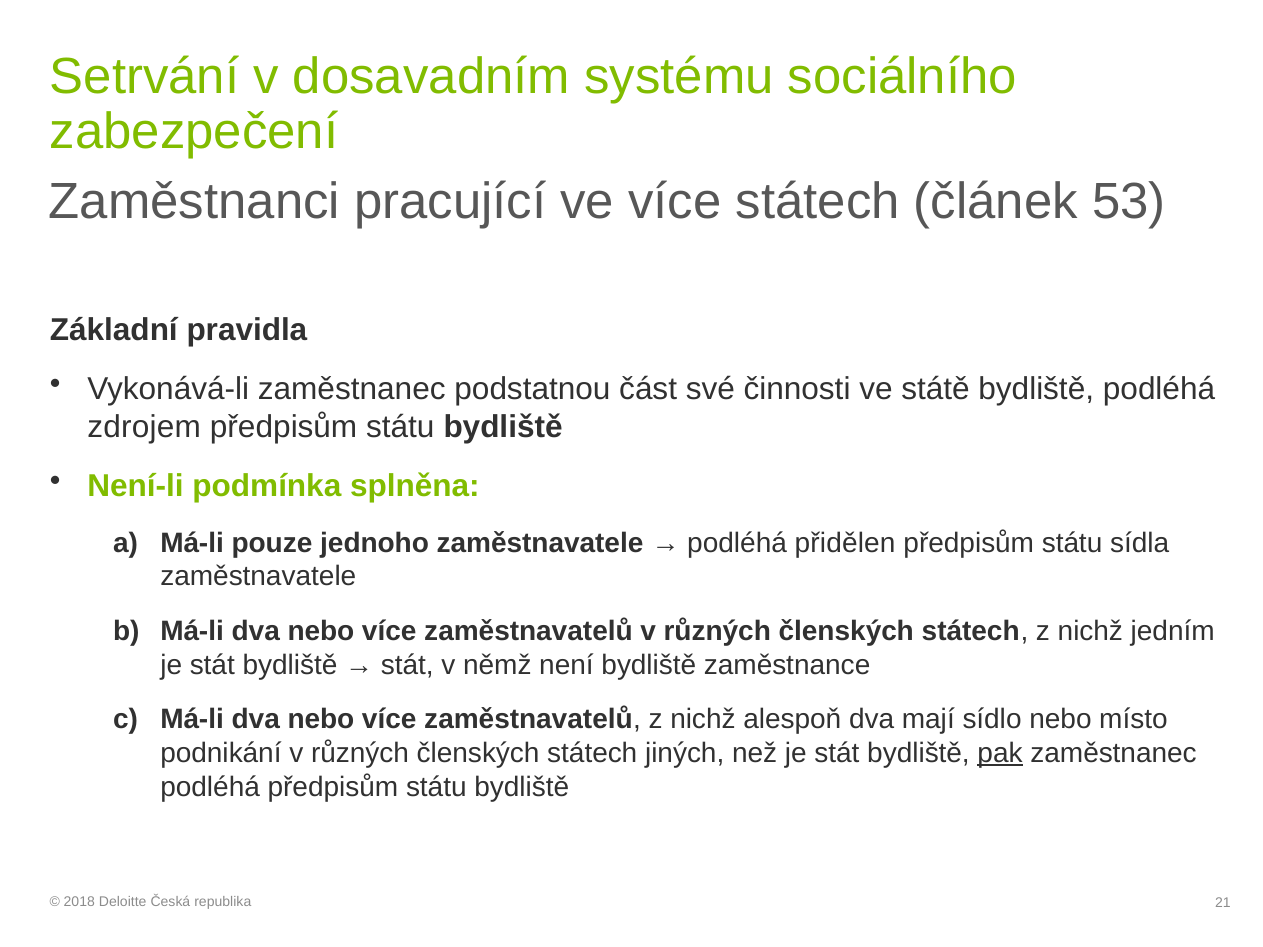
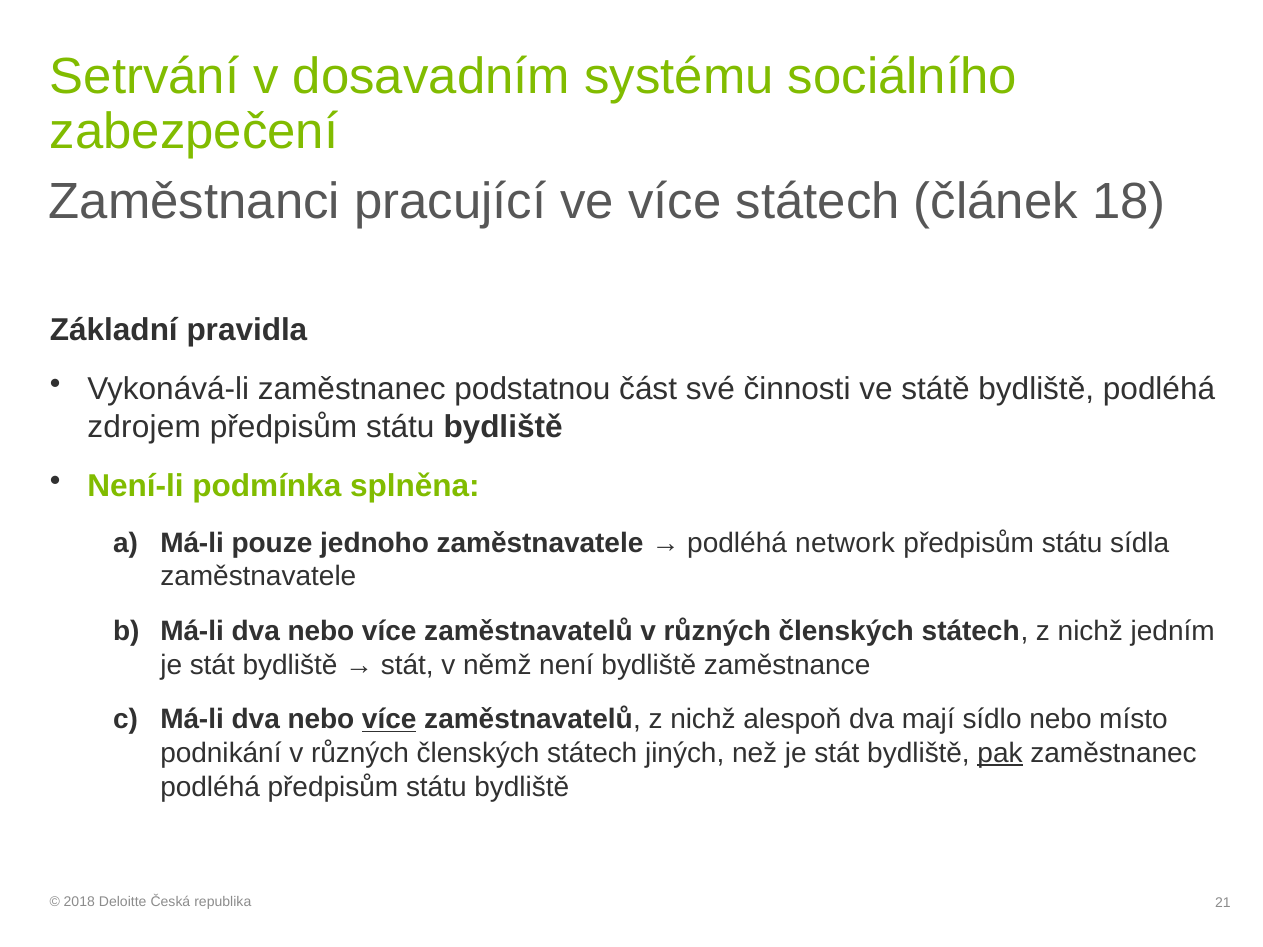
53: 53 -> 18
přidělen: přidělen -> network
více at (389, 720) underline: none -> present
